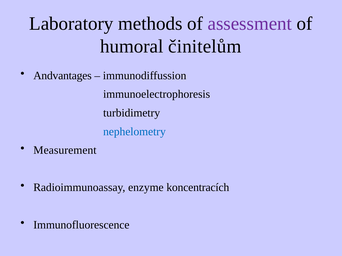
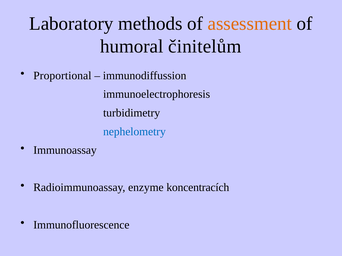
assessment colour: purple -> orange
Andvantages: Andvantages -> Proportional
Measurement: Measurement -> Immunoassay
